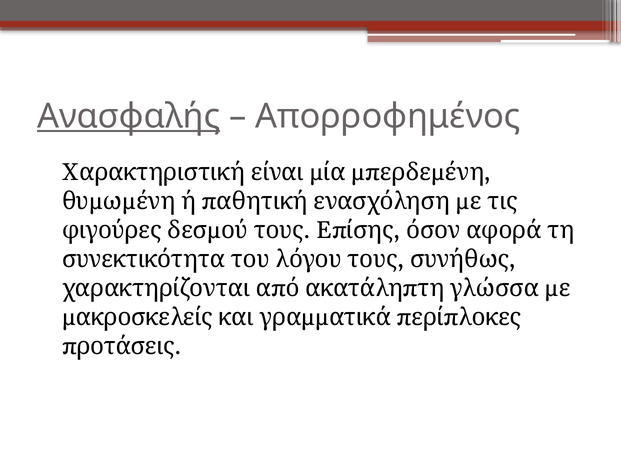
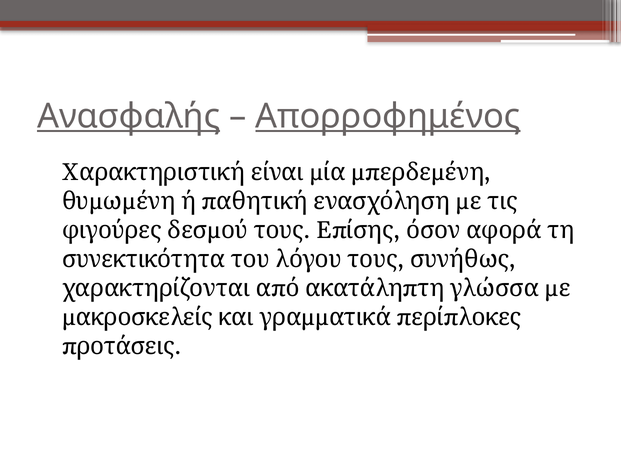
Απορροφημένος underline: none -> present
